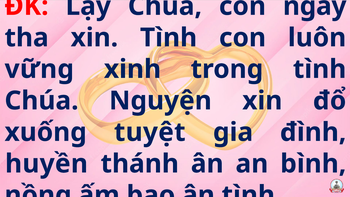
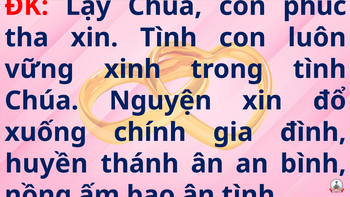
ngày: ngày -> phúc
tuyệt: tuyệt -> chính
